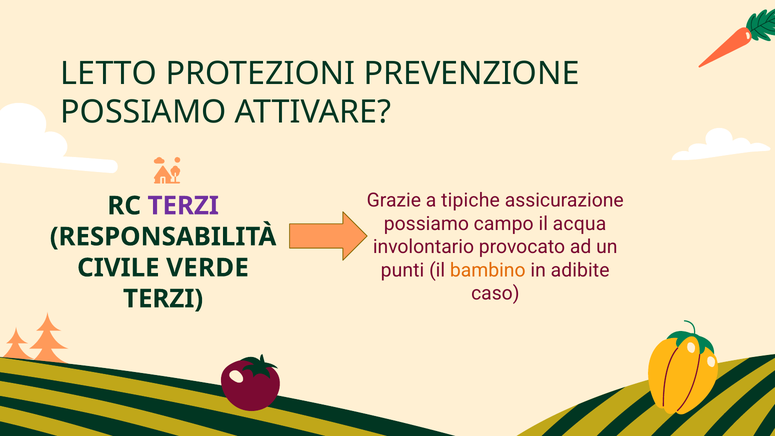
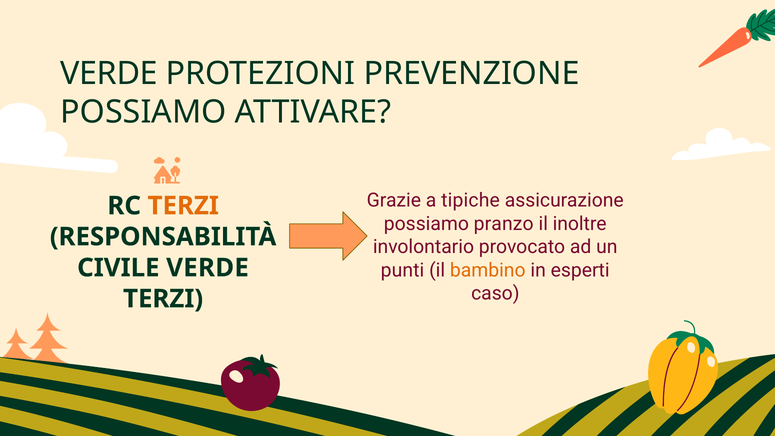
LETTO at (109, 74): LETTO -> VERDE
TERZI at (183, 206) colour: purple -> orange
campo: campo -> pranzo
acqua: acqua -> inoltre
adibite: adibite -> esperti
